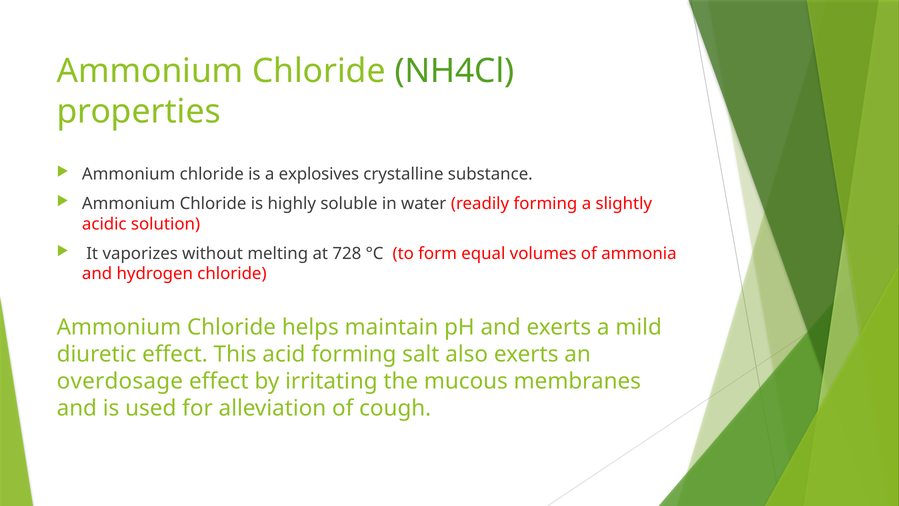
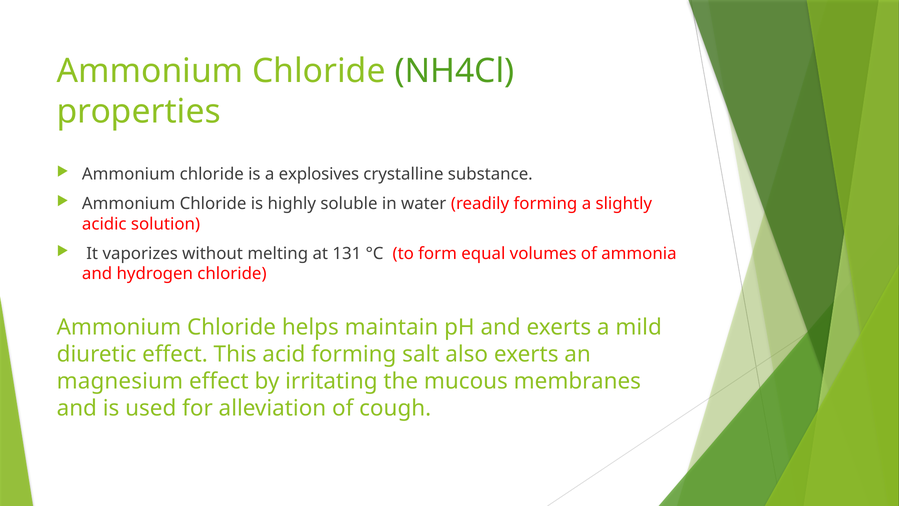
728: 728 -> 131
overdosage: overdosage -> magnesium
